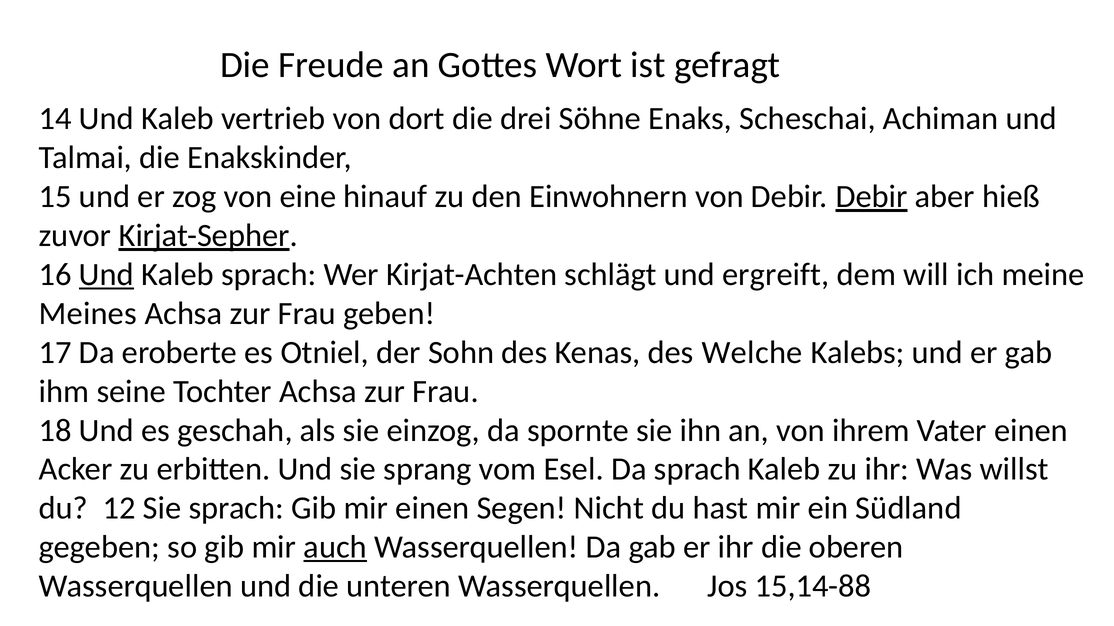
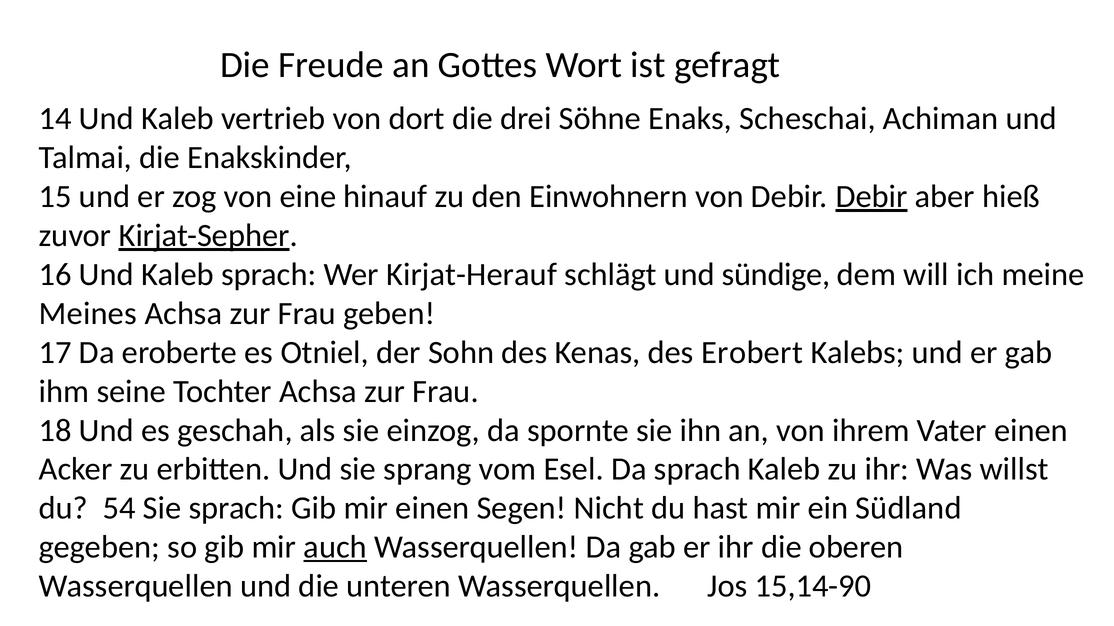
Und at (106, 275) underline: present -> none
Kirjat-Achten: Kirjat-Achten -> Kirjat-Herauf
ergreift: ergreift -> sündige
Welche: Welche -> Erobert
12: 12 -> 54
15,14-88: 15,14-88 -> 15,14-90
